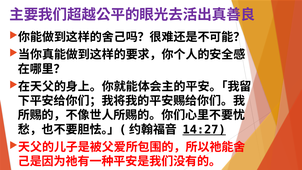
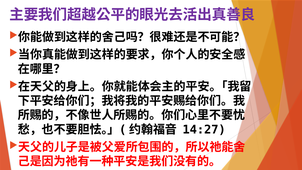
14:27 underline: present -> none
